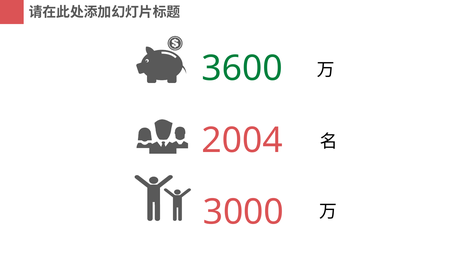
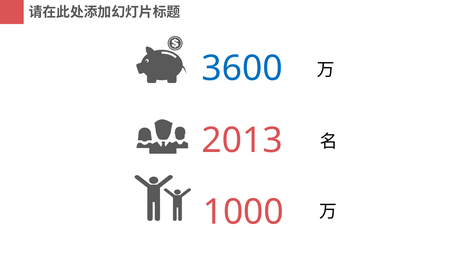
3600 colour: green -> blue
2004: 2004 -> 2013
3000: 3000 -> 1000
